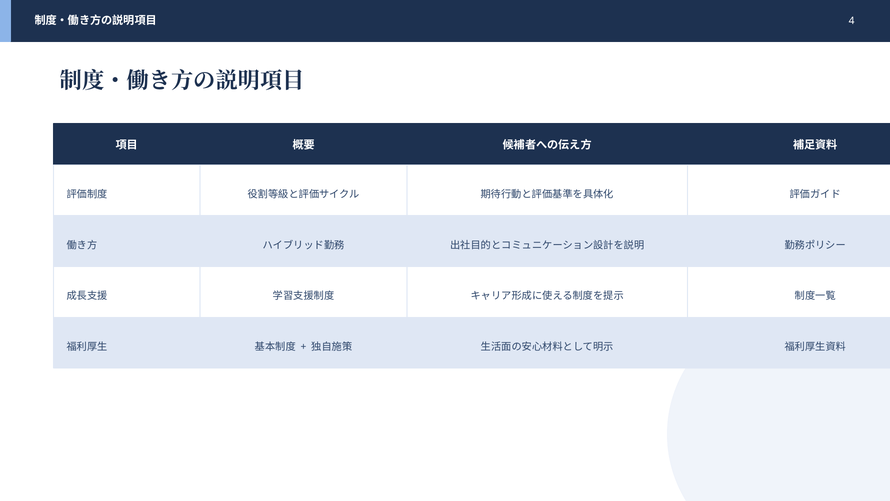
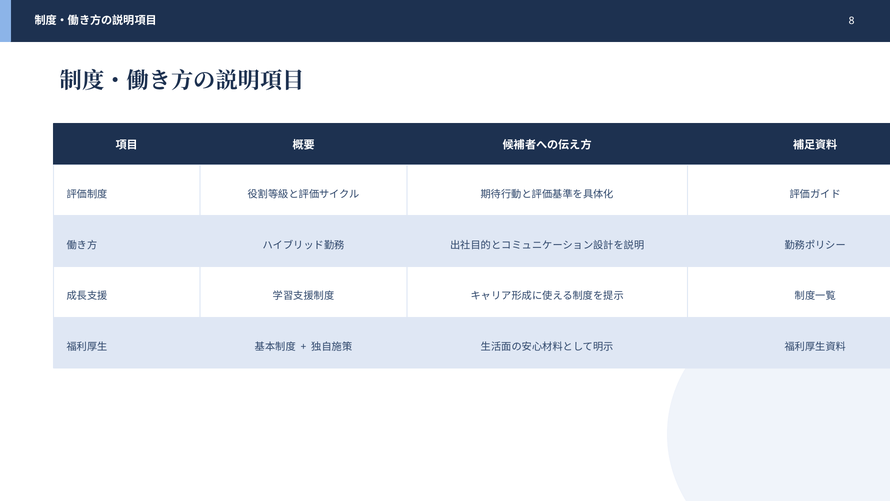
4: 4 -> 8
